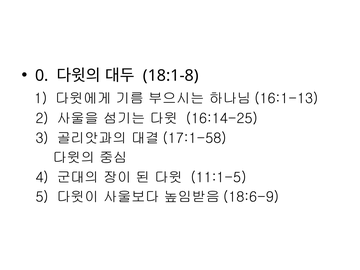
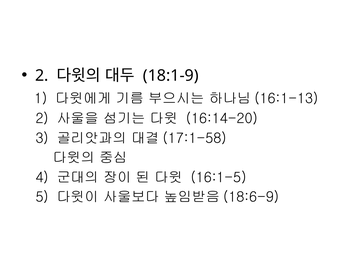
0 at (42, 76): 0 -> 2
18:1-8: 18:1-8 -> 18:1-9
16:14-25: 16:14-25 -> 16:14-20
11:1-5: 11:1-5 -> 16:1-5
